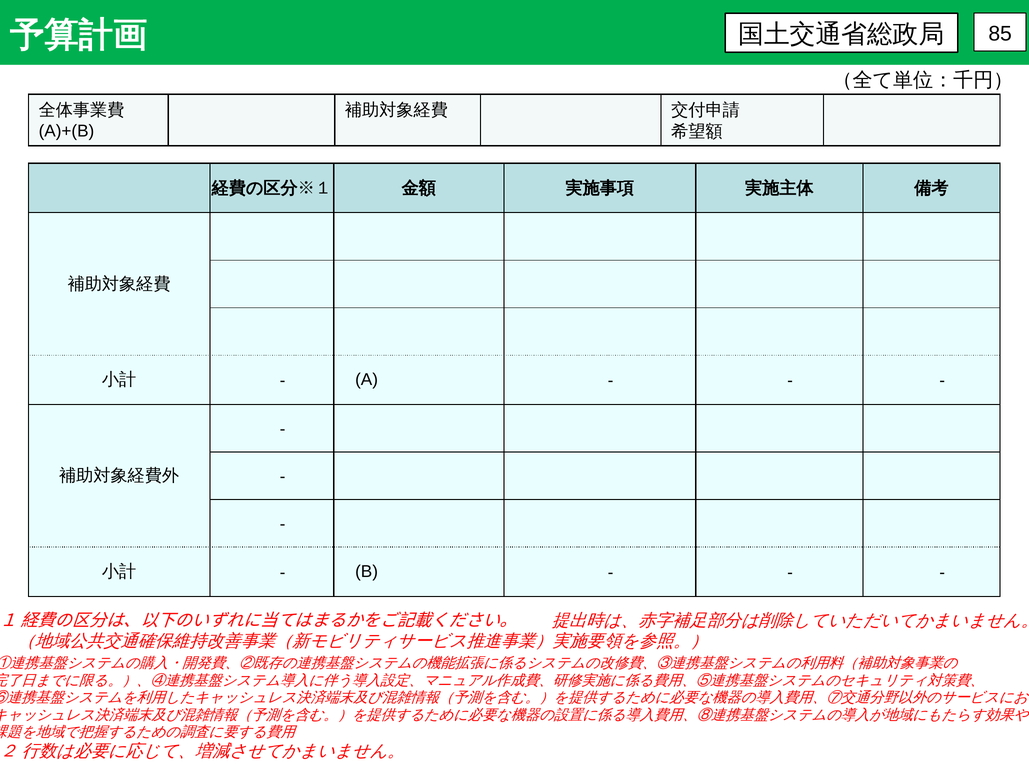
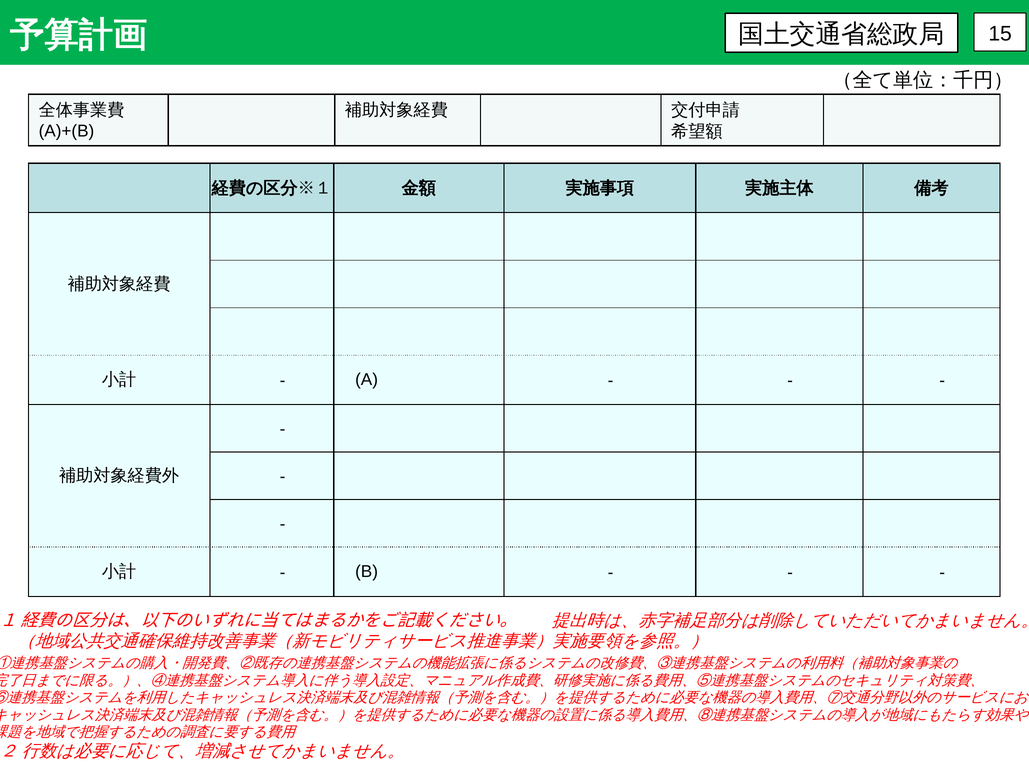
85: 85 -> 15
